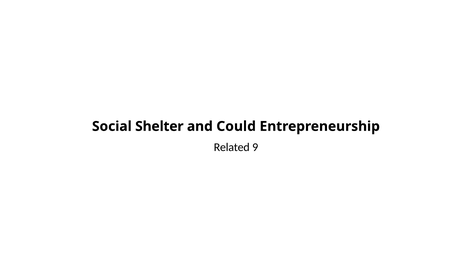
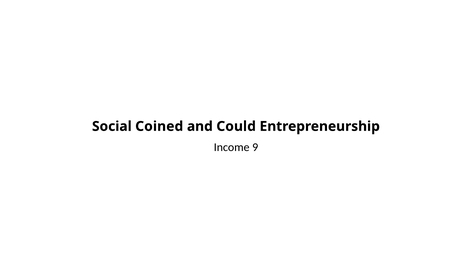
Shelter: Shelter -> Coined
Related: Related -> Income
